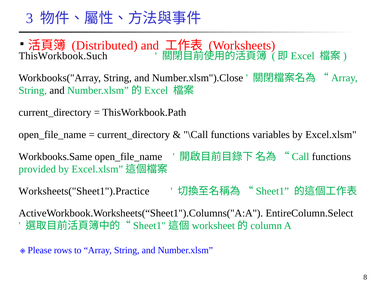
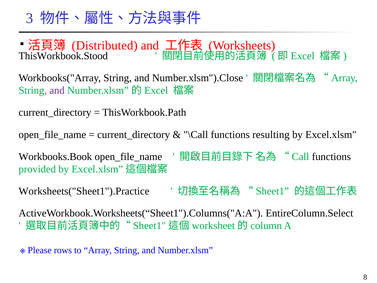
ThisWorkbook.Such: ThisWorkbook.Such -> ThisWorkbook.Stood
and at (57, 90) colour: black -> purple
variables: variables -> resulting
Workbooks.Same: Workbooks.Same -> Workbooks.Book
